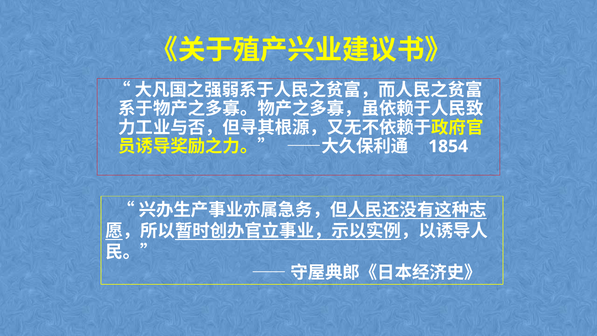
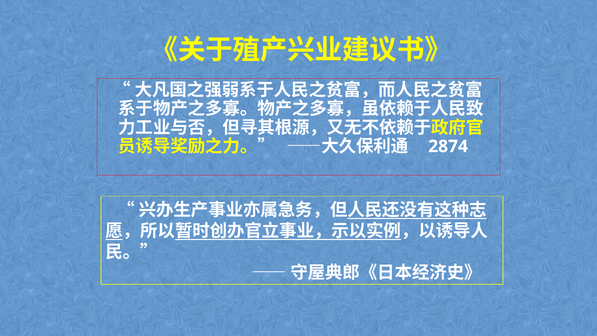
1854: 1854 -> 2874
